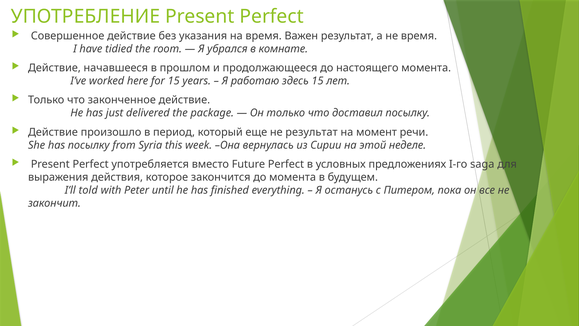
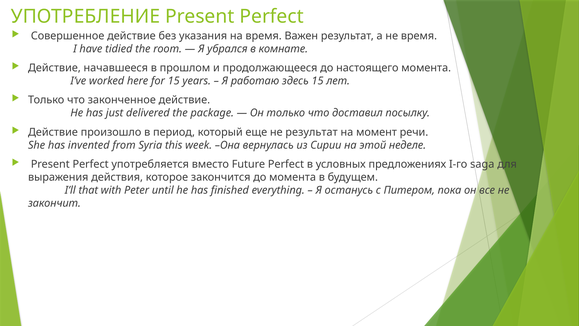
has посылку: посылку -> invented
told: told -> that
